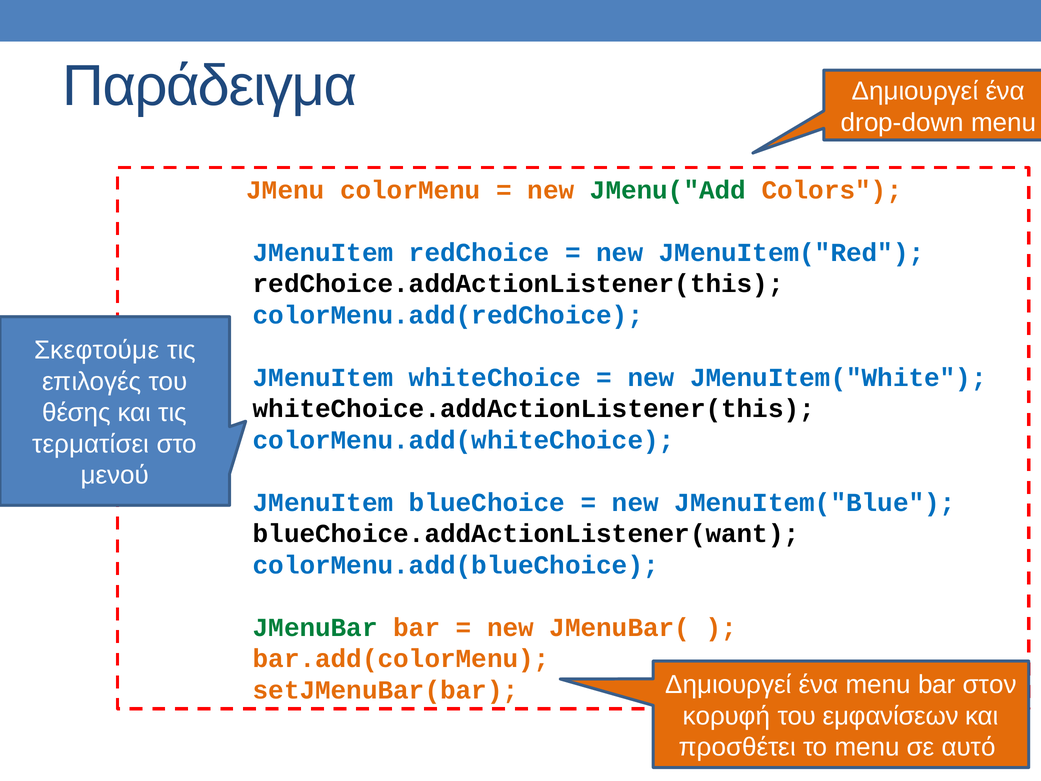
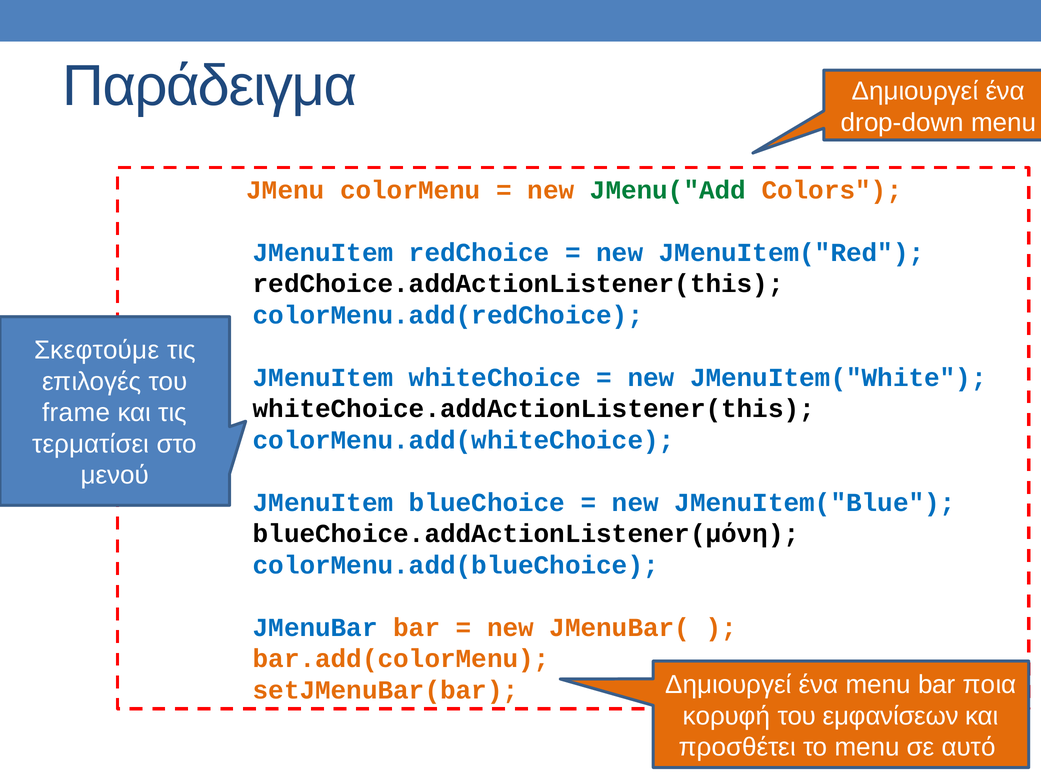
θέσης: θέσης -> frame
blueChoice.addActionListener(want: blueChoice.addActionListener(want -> blueChoice.addActionListener(μόνη
JMenuBar colour: green -> blue
στον: στον -> ποια
